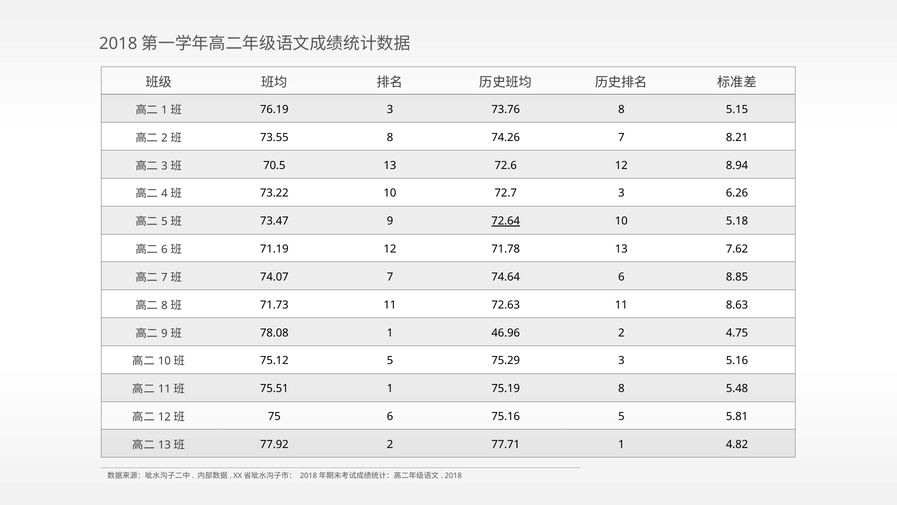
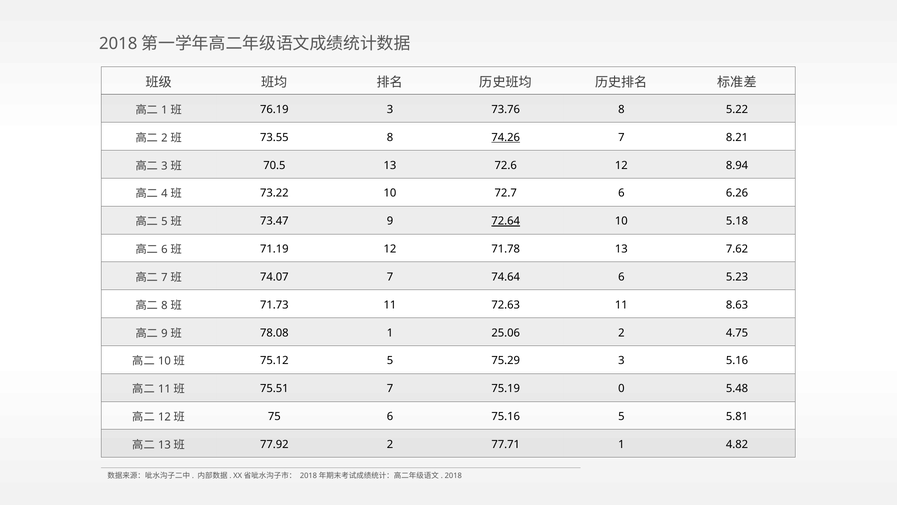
5.15: 5.15 -> 5.22
74.26 underline: none -> present
72.7 3: 3 -> 6
8.85: 8.85 -> 5.23
46.96: 46.96 -> 25.06
75.51 1: 1 -> 7
75.19 8: 8 -> 0
